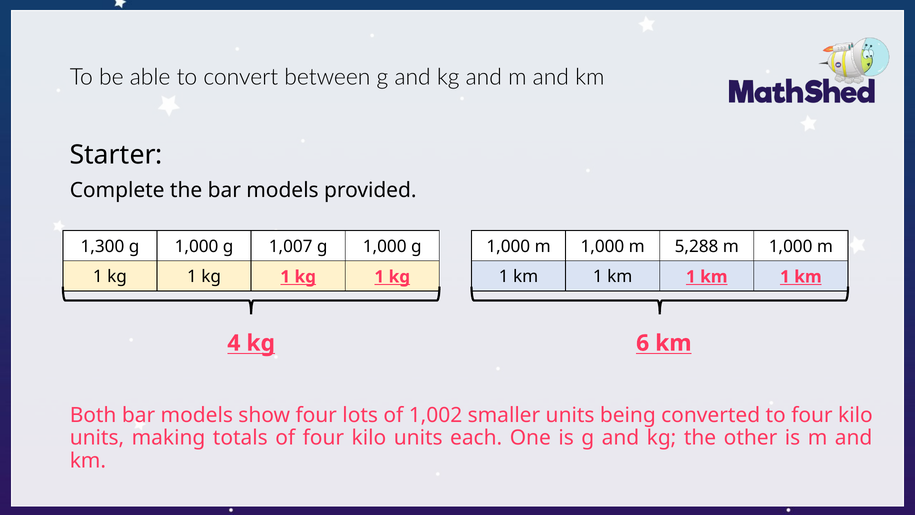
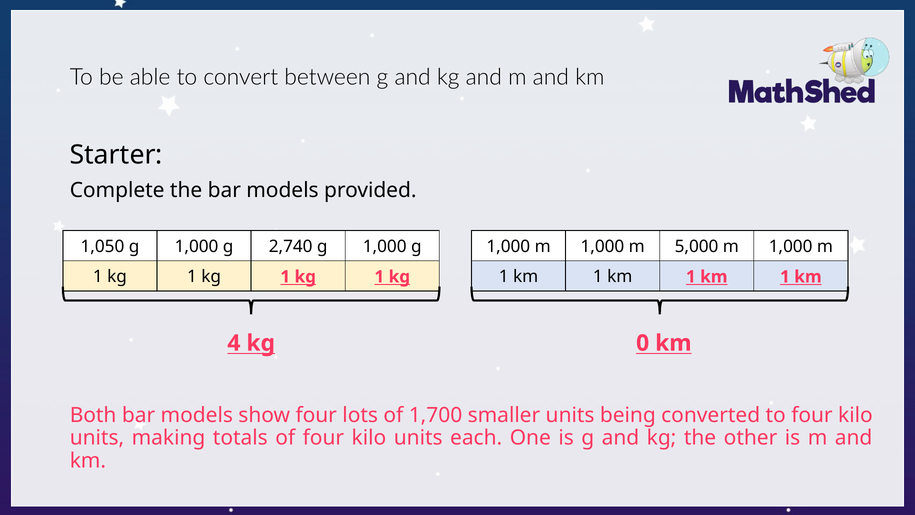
1,300: 1,300 -> 1,050
1,007: 1,007 -> 2,740
5,288: 5,288 -> 5,000
6: 6 -> 0
1,002: 1,002 -> 1,700
